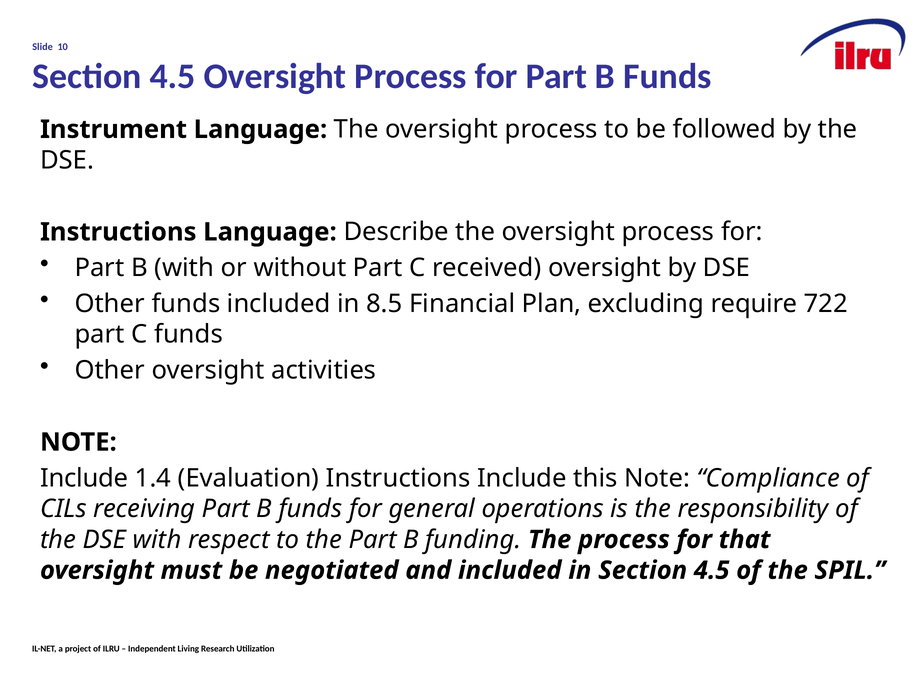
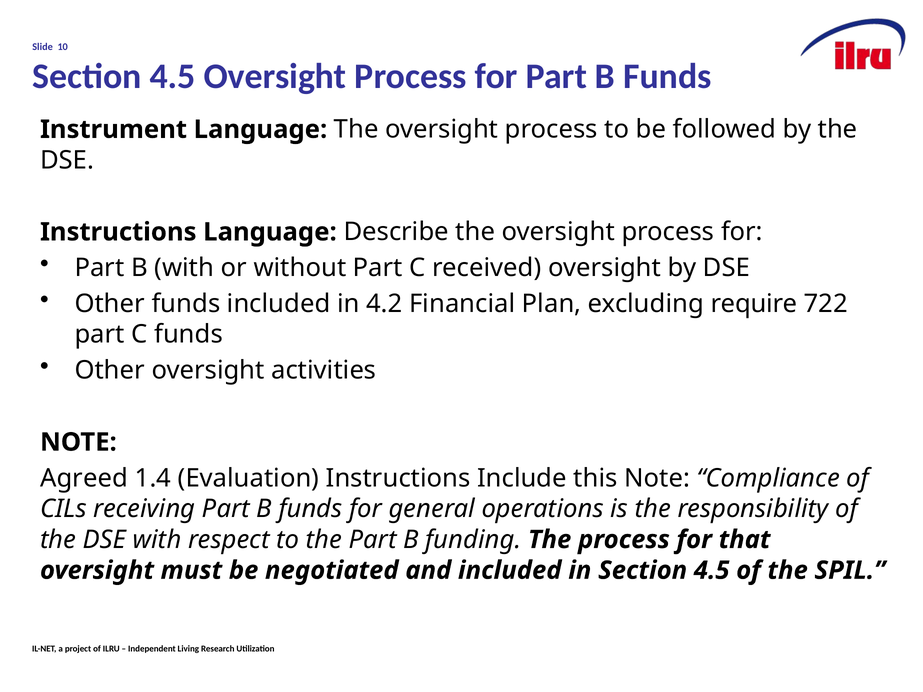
8.5: 8.5 -> 4.2
Include at (84, 478): Include -> Agreed
